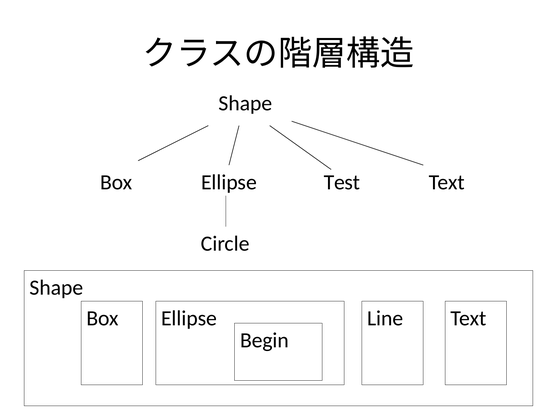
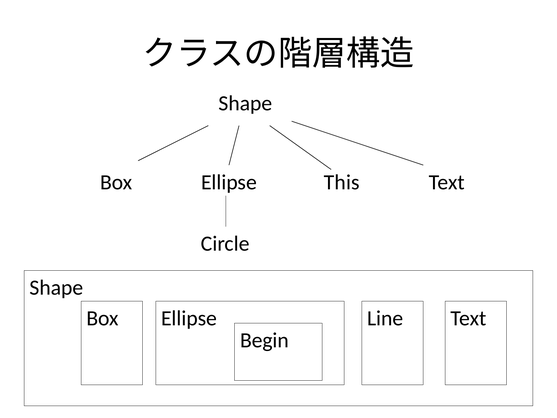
Test: Test -> This
